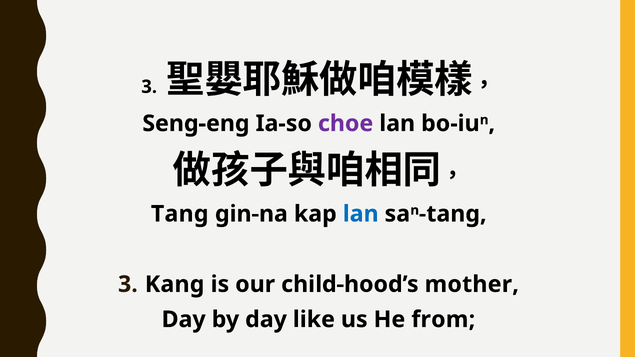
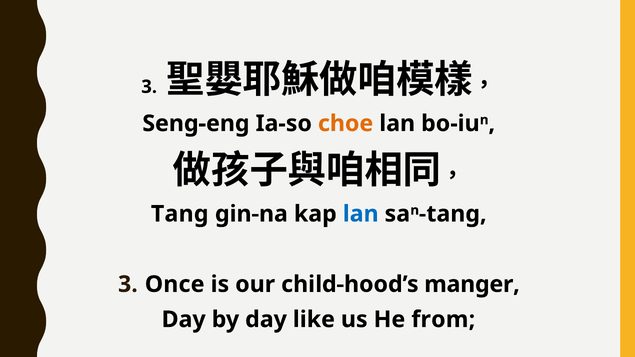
choe colour: purple -> orange
Kang: Kang -> Once
mother: mother -> manger
